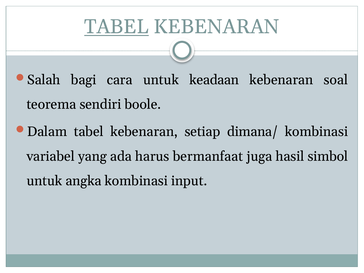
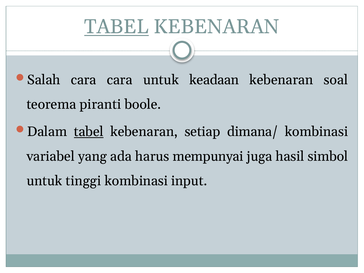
Salah bagi: bagi -> cara
sendiri: sendiri -> piranti
tabel at (89, 132) underline: none -> present
bermanfaat: bermanfaat -> mempunyai
angka: angka -> tinggi
